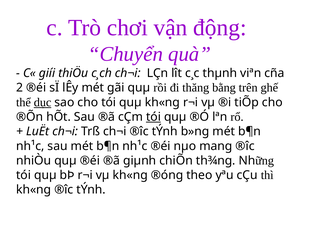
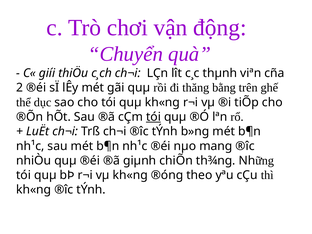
dục underline: present -> none
